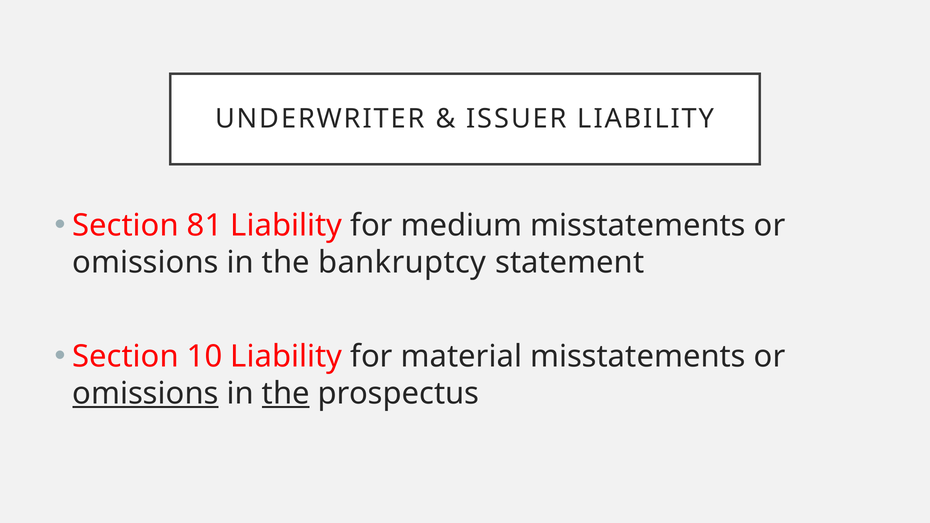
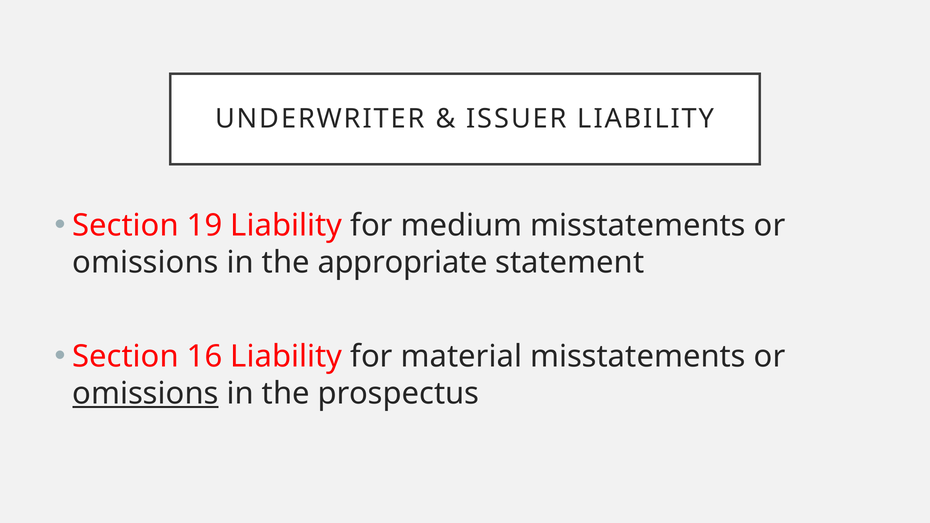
81: 81 -> 19
bankruptcy: bankruptcy -> appropriate
10: 10 -> 16
the at (286, 394) underline: present -> none
